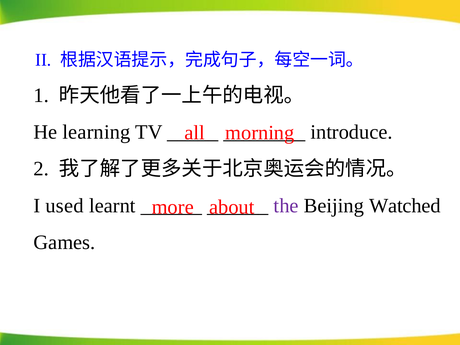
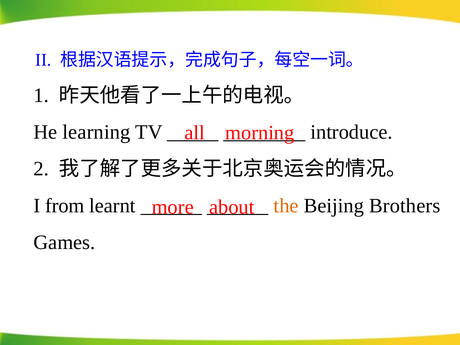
used: used -> from
the colour: purple -> orange
Watched: Watched -> Brothers
